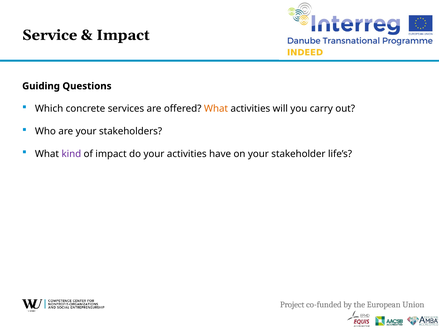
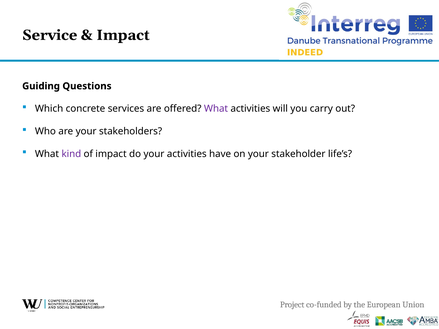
What at (216, 109) colour: orange -> purple
